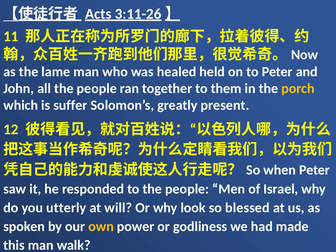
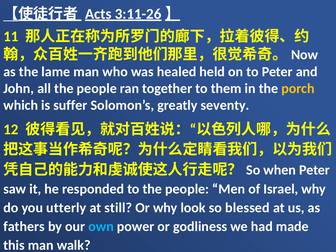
present: present -> seventy
will: will -> still
spoken: spoken -> fathers
own colour: yellow -> light blue
